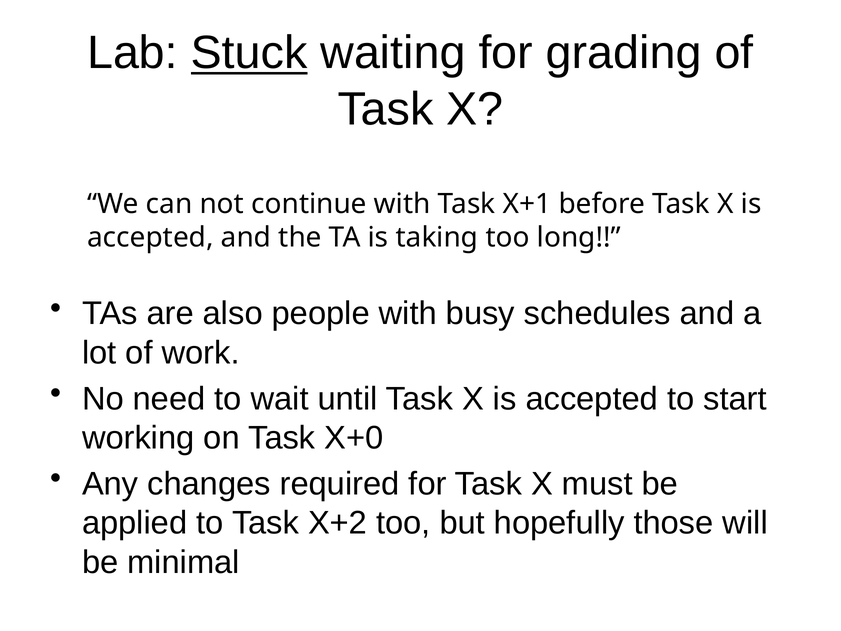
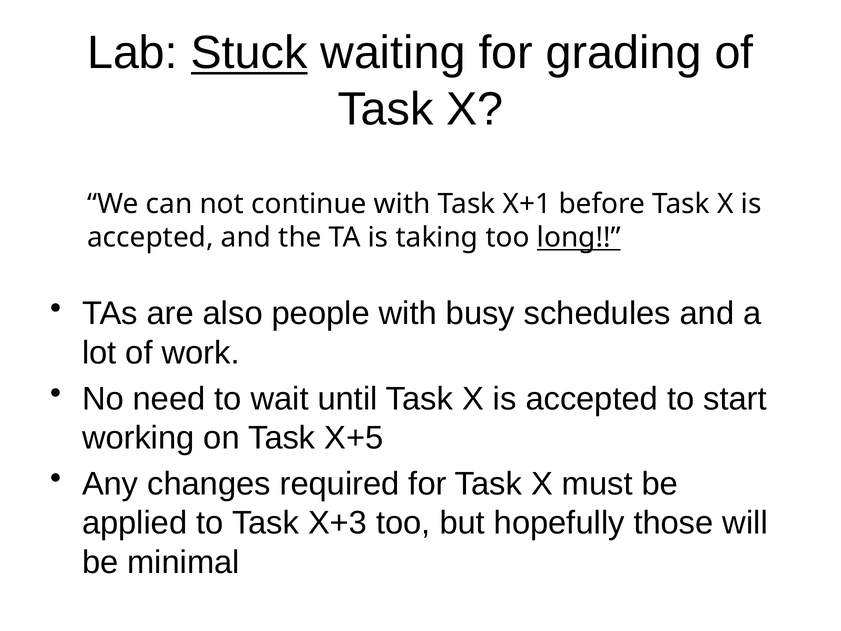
long underline: none -> present
X+0: X+0 -> X+5
X+2: X+2 -> X+3
